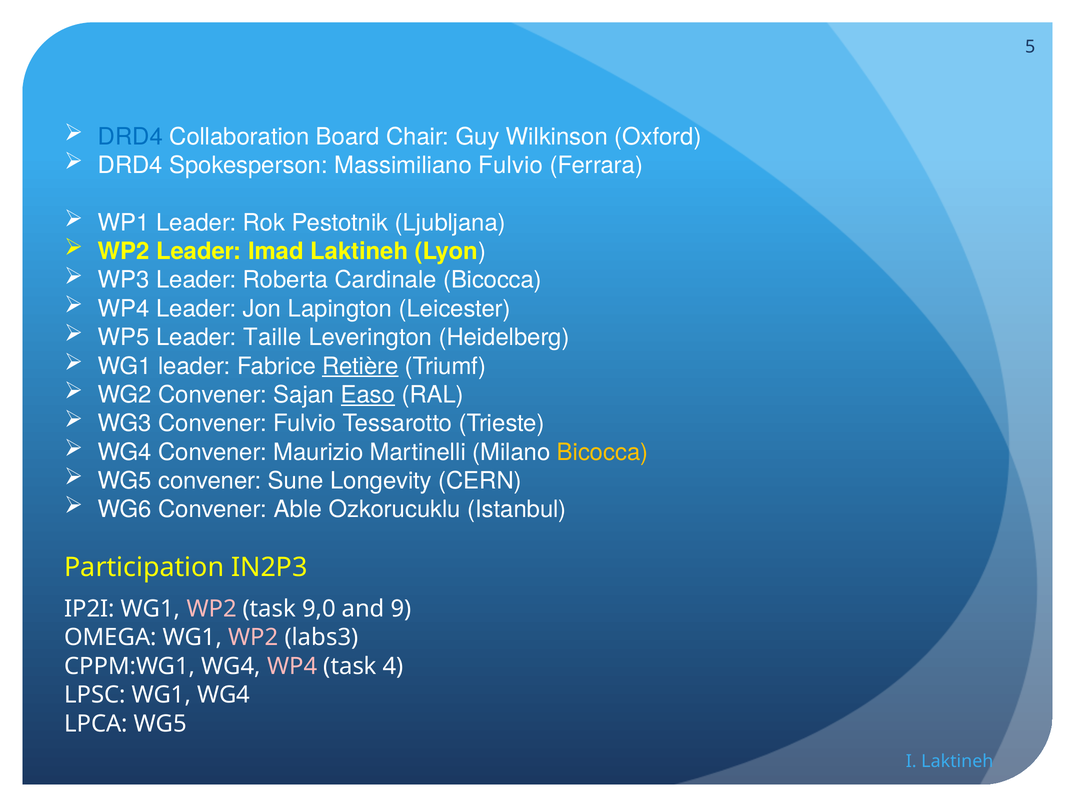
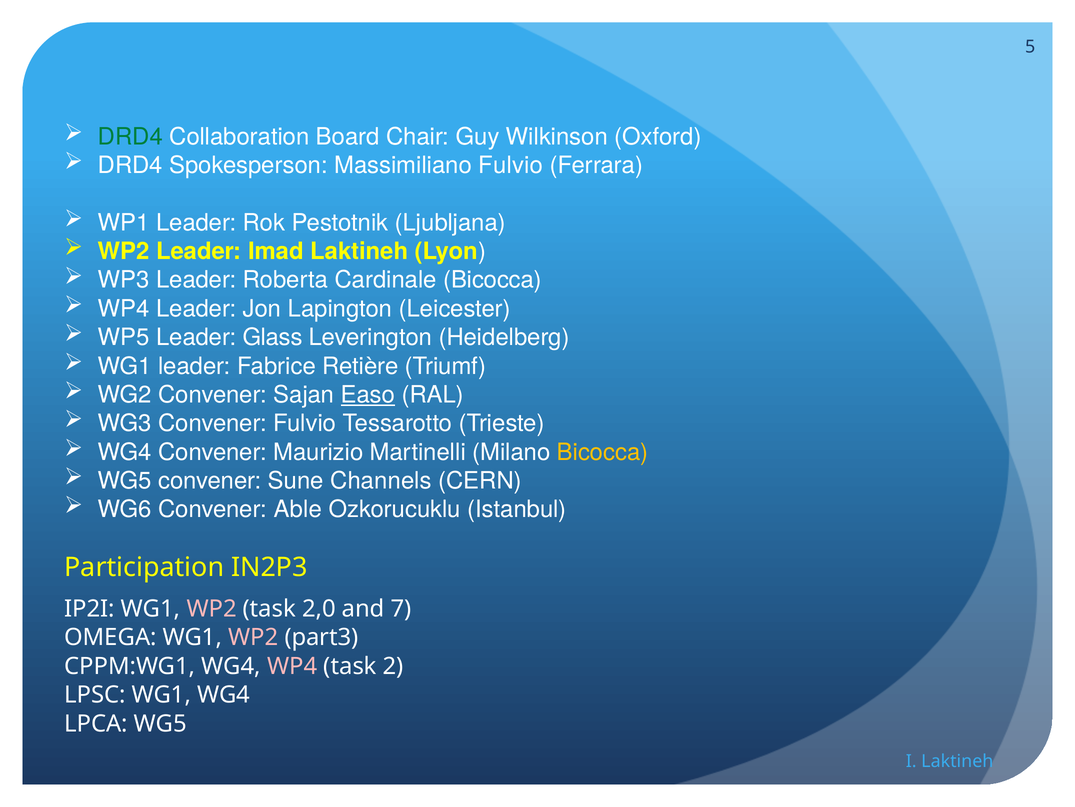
DRD4 at (130, 137) colour: blue -> green
Taille: Taille -> Glass
Retière underline: present -> none
Longevity: Longevity -> Channels
9,0: 9,0 -> 2,0
9: 9 -> 7
labs3: labs3 -> part3
4: 4 -> 2
